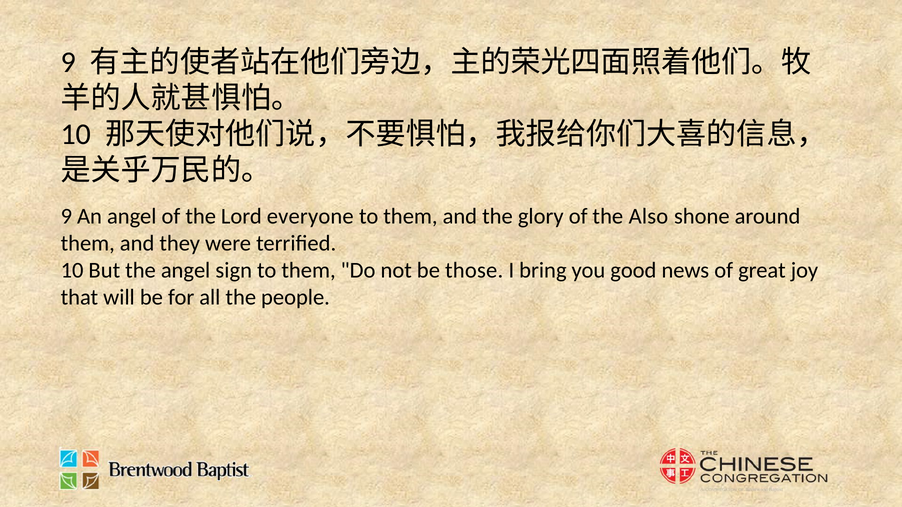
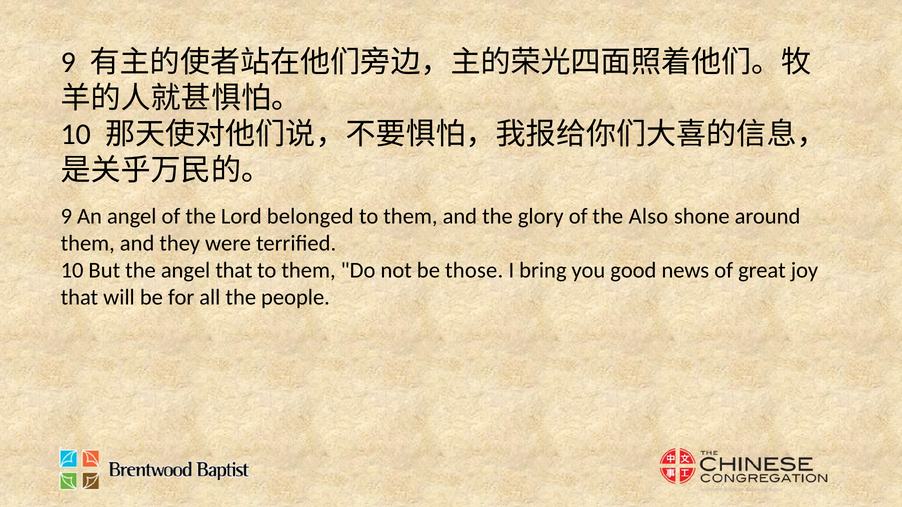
everyone: everyone -> belonged
angel sign: sign -> that
